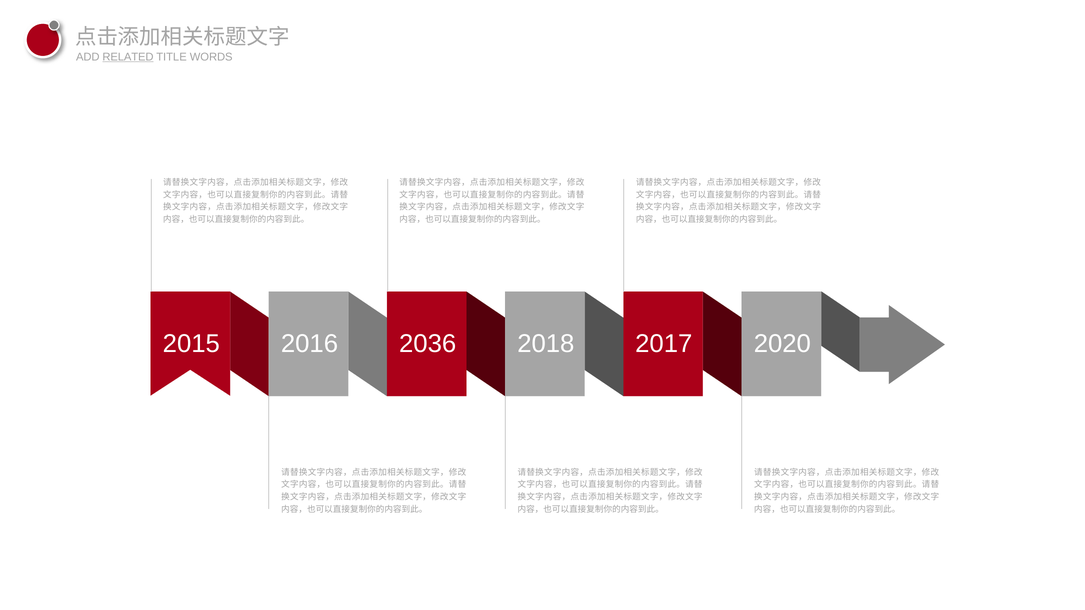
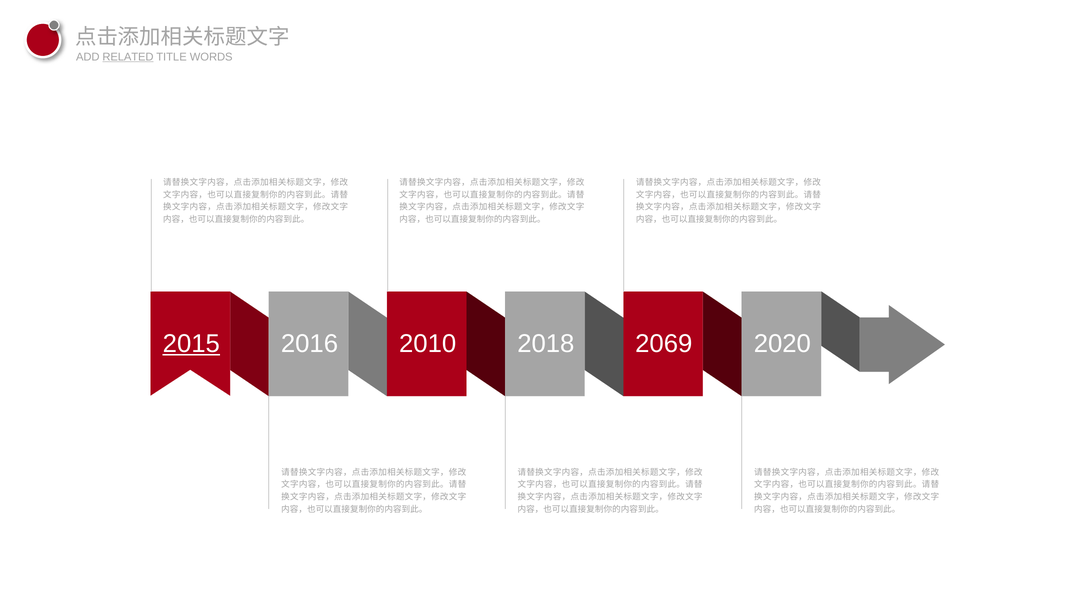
2015 underline: none -> present
2036: 2036 -> 2010
2017: 2017 -> 2069
